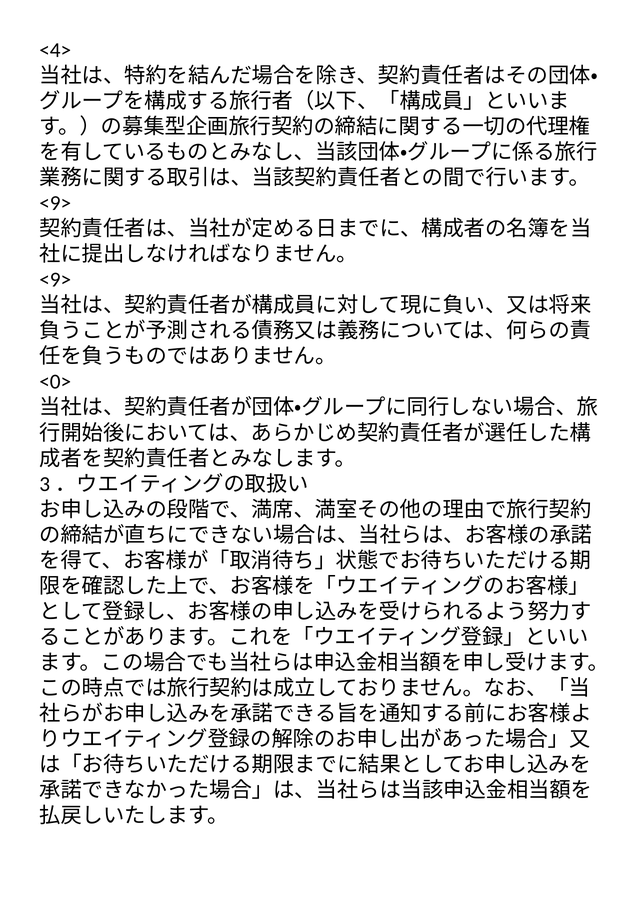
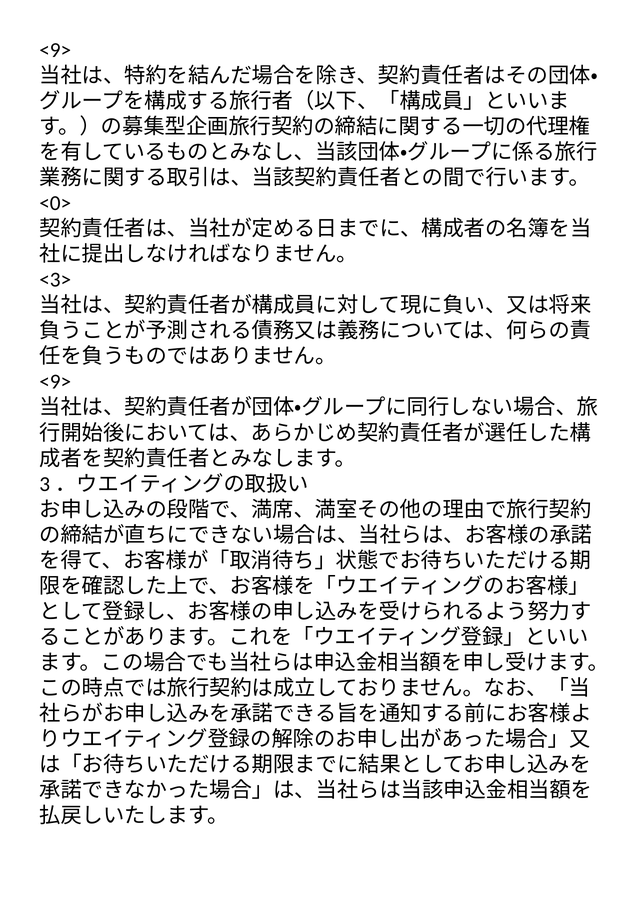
<4> at (55, 50): <4> -> <9>
<9> at (55, 204): <9> -> <0>
<9> at (55, 280): <9> -> <3>
<0> at (55, 382): <0> -> <9>
